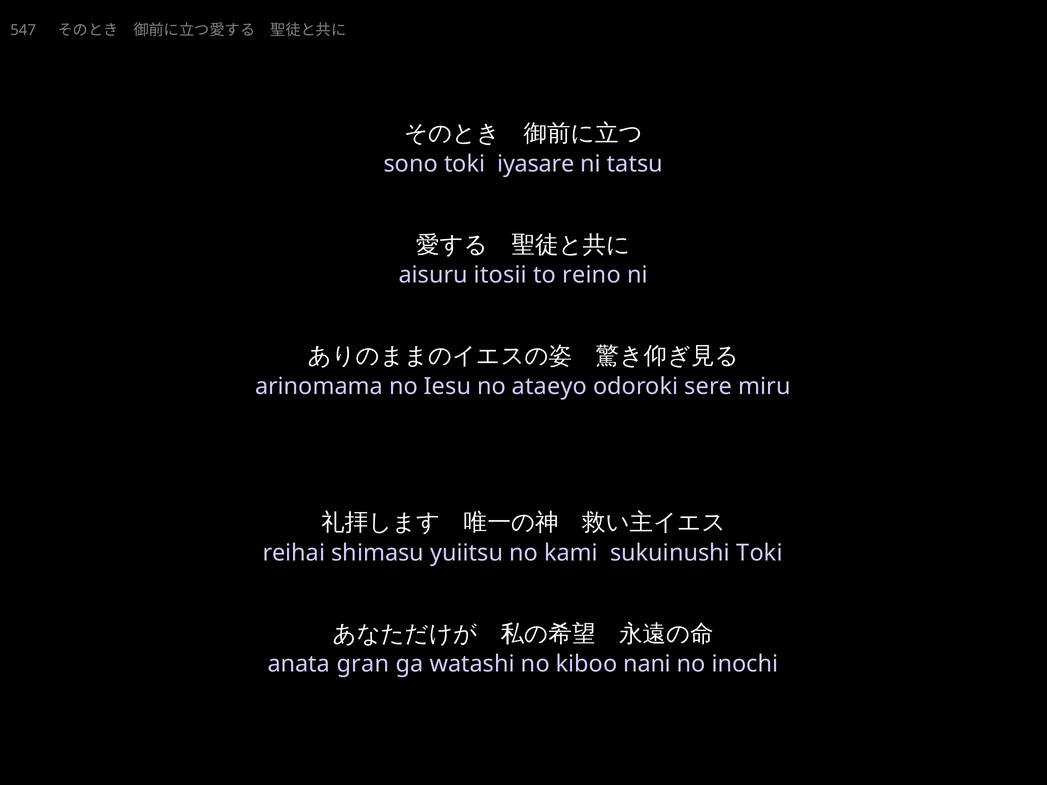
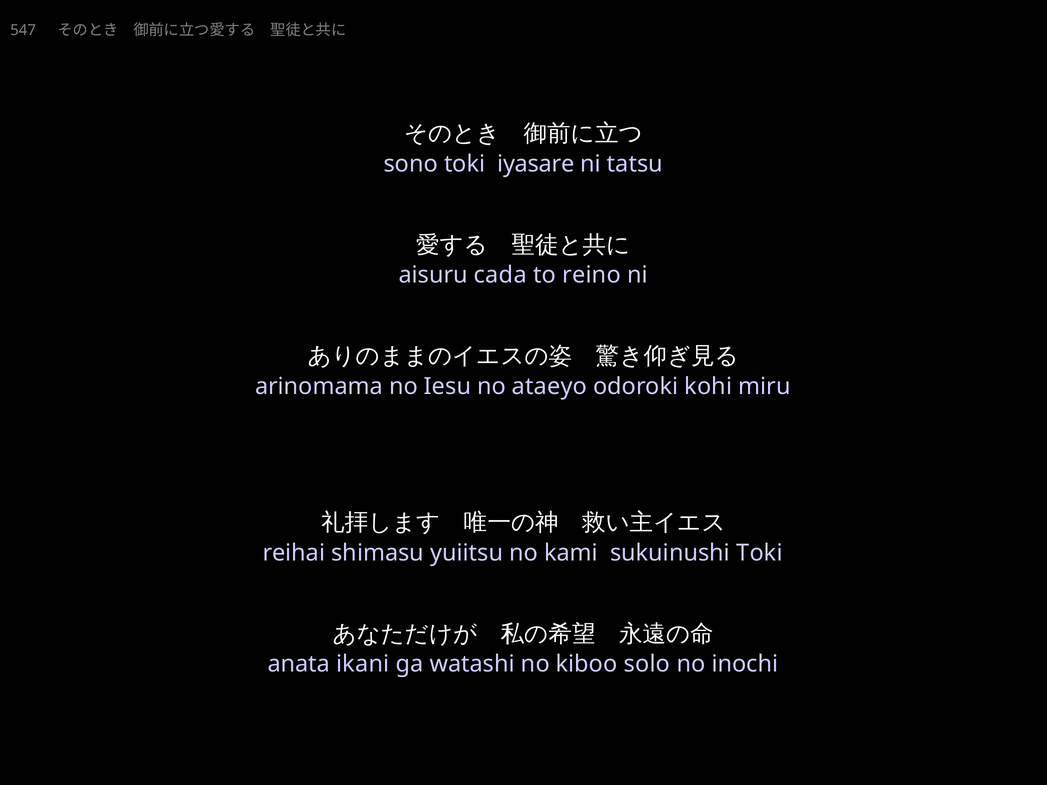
itosii: itosii -> cada
sere: sere -> kohi
gran: gran -> ikani
nani: nani -> solo
